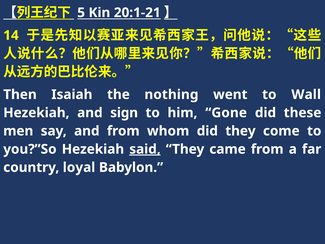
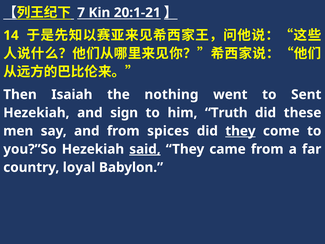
5: 5 -> 7
Wall: Wall -> Sent
Gone: Gone -> Truth
whom: whom -> spices
they at (240, 131) underline: none -> present
